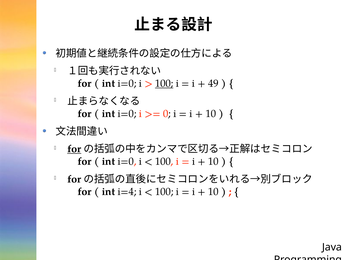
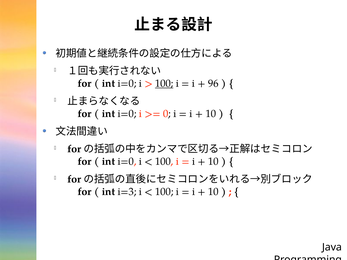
49: 49 -> 96
for at (74, 149) underline: present -> none
i=4: i=4 -> i=3
